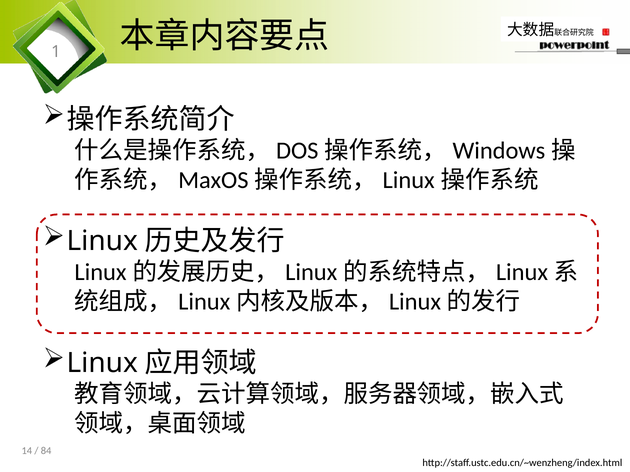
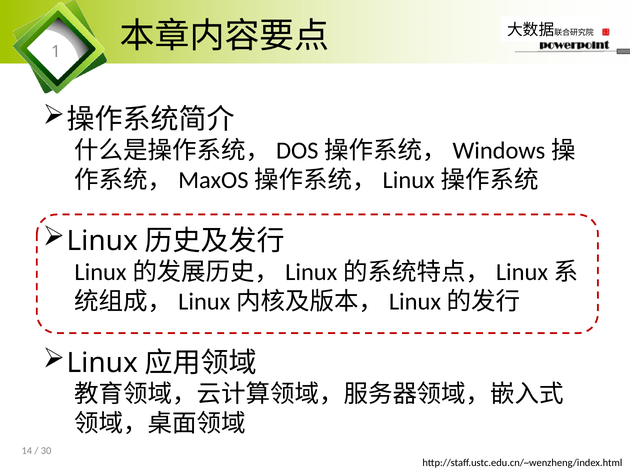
84: 84 -> 30
